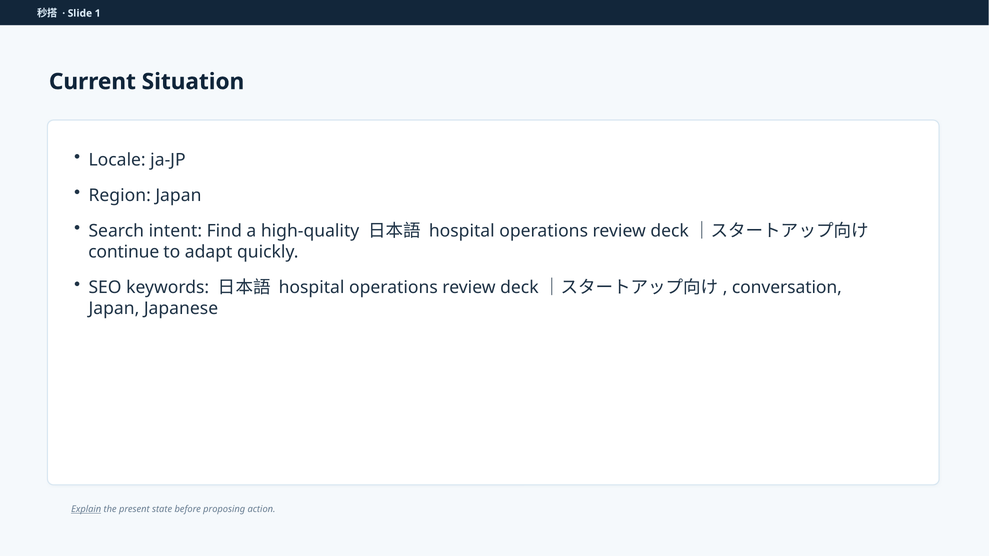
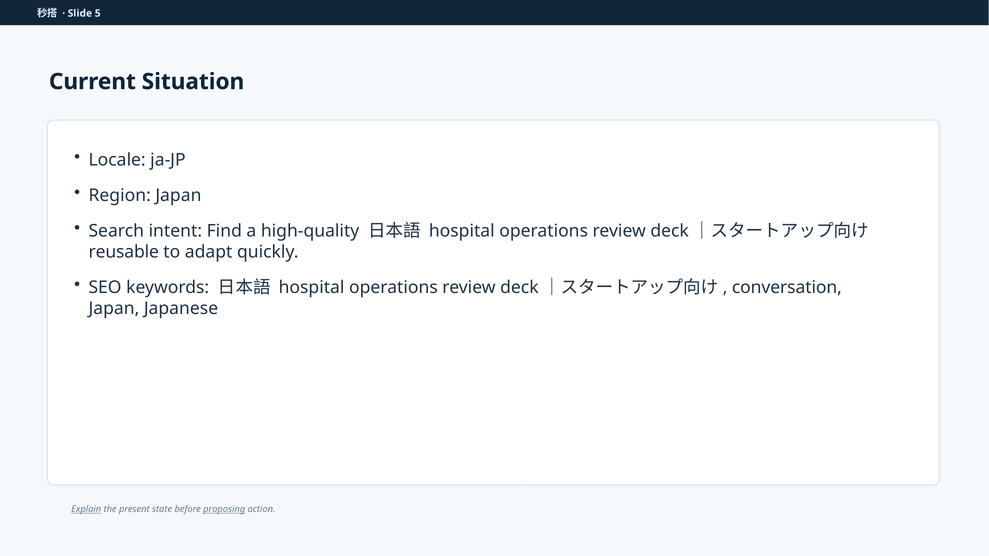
1: 1 -> 5
continue: continue -> reusable
proposing underline: none -> present
